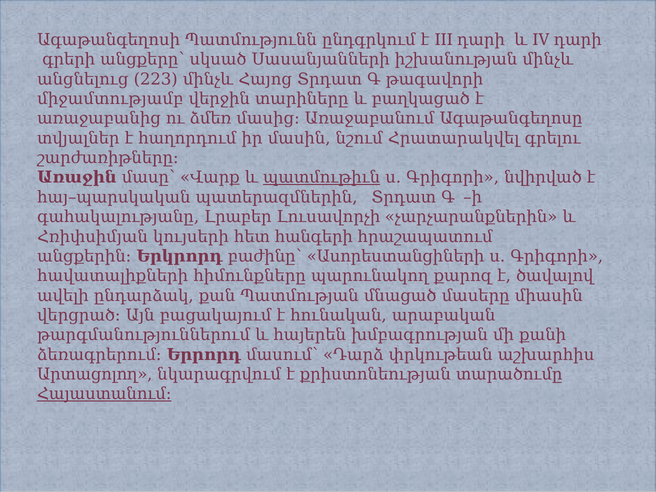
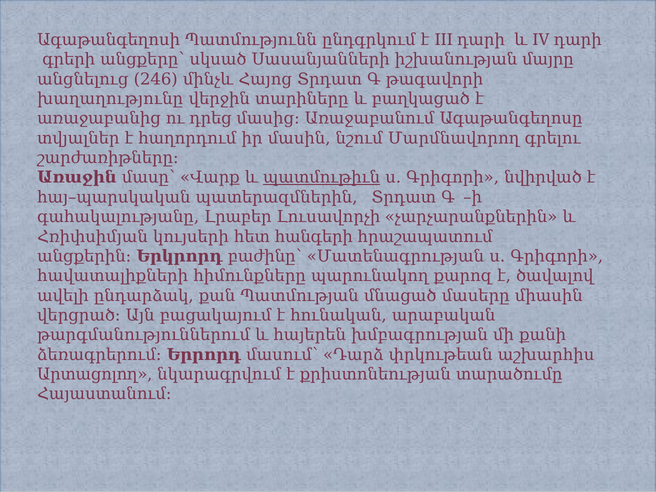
իշխանության մինչև: մինչև -> մայրը
223: 223 -> 246
միջամտությամբ: միջամտությամբ -> խաղաղությունը
ձմեռ: ձմեռ -> դրեց
Հրատարակվել: Հրատարակվել -> Մարմնավորող
Ասորեստանցիների: Ասորեստանցիների -> Մատենագրության
Հայաստանում։ underline: present -> none
